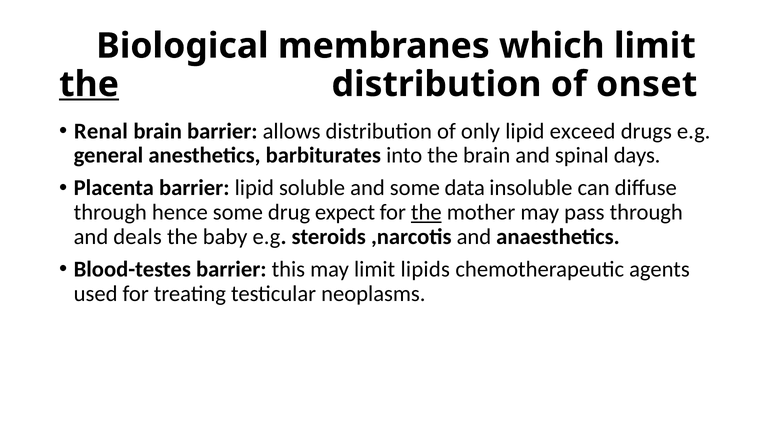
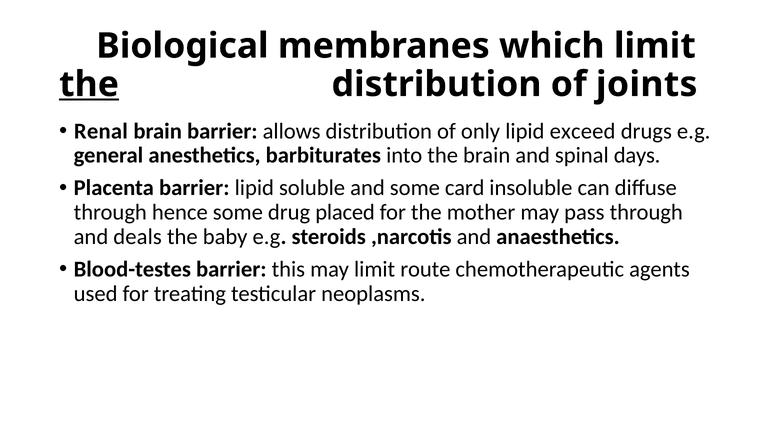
onset: onset -> joints
data: data -> card
expect: expect -> placed
the at (426, 213) underline: present -> none
lipids: lipids -> route
